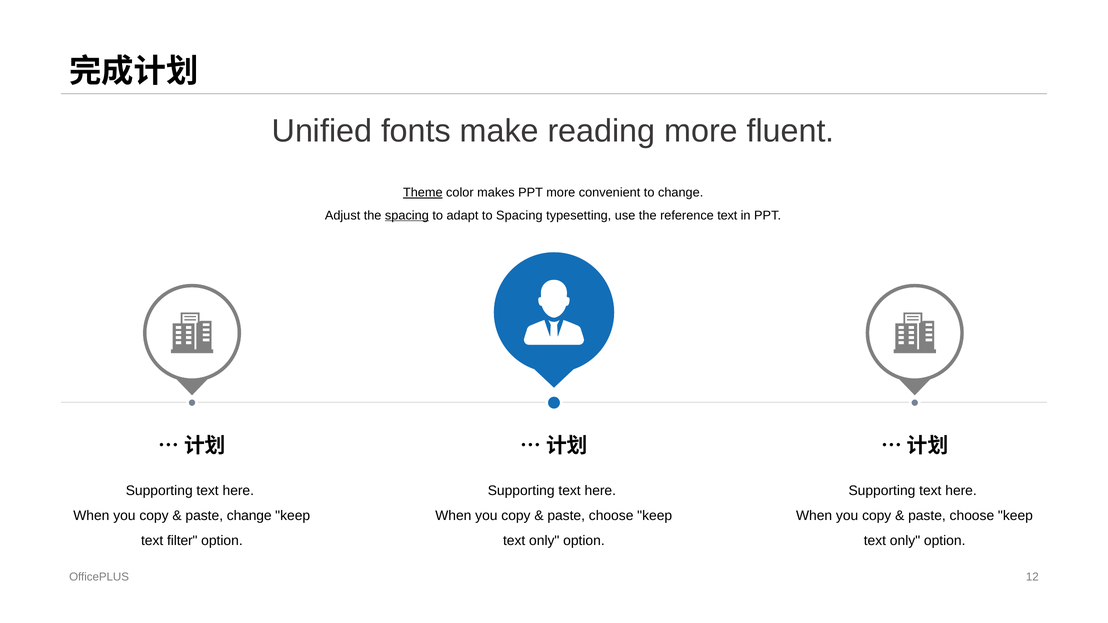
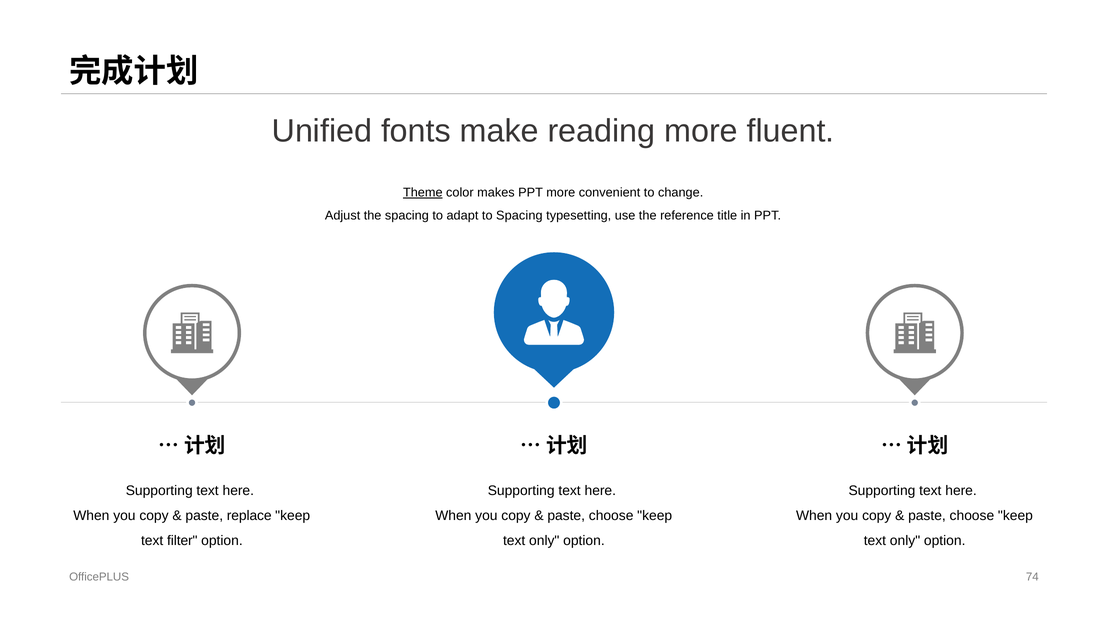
spacing at (407, 215) underline: present -> none
reference text: text -> title
paste change: change -> replace
12: 12 -> 74
